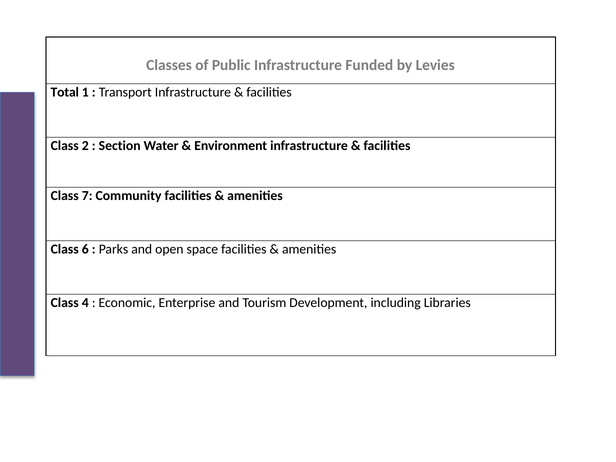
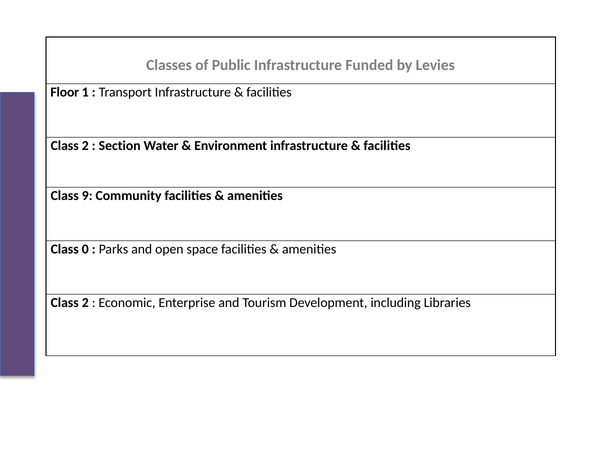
Total: Total -> Floor
7: 7 -> 9
6: 6 -> 0
4 at (85, 303): 4 -> 2
